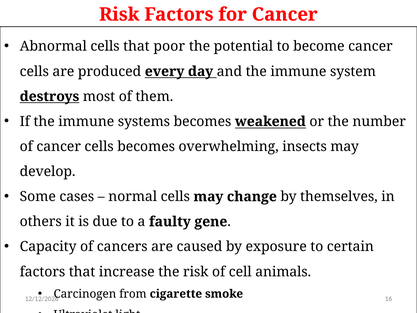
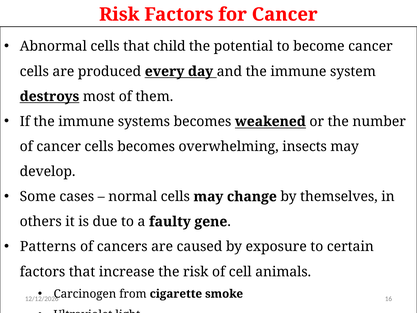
poor: poor -> child
Capacity: Capacity -> Patterns
